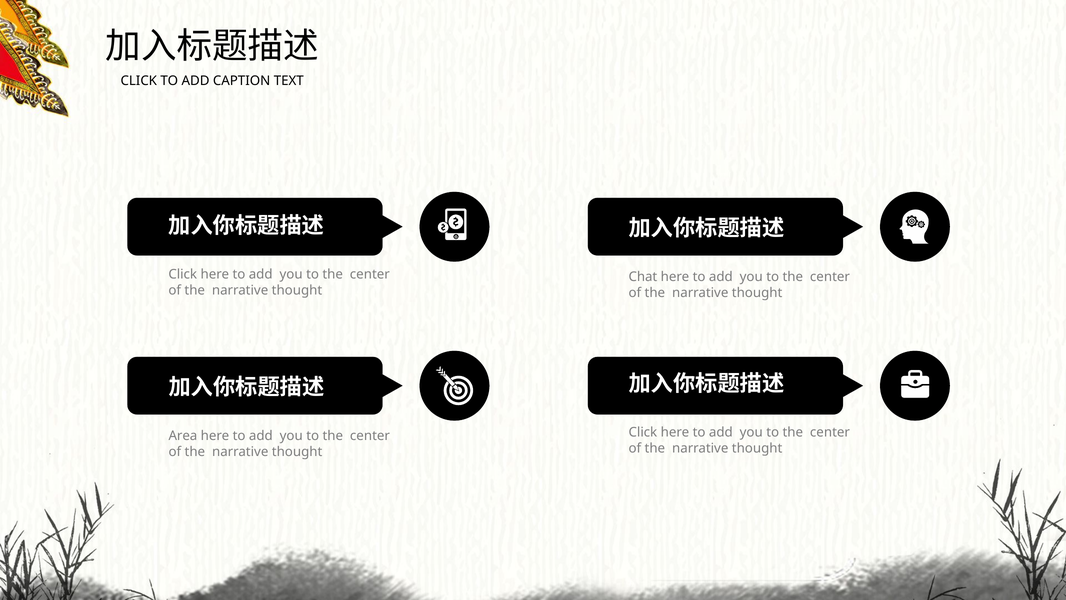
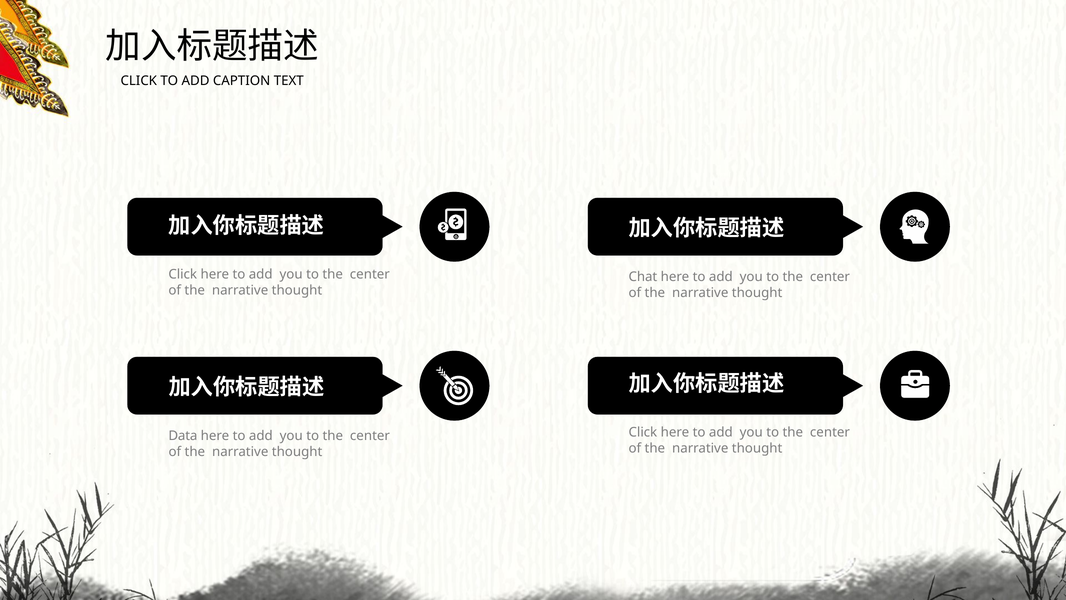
Area: Area -> Data
